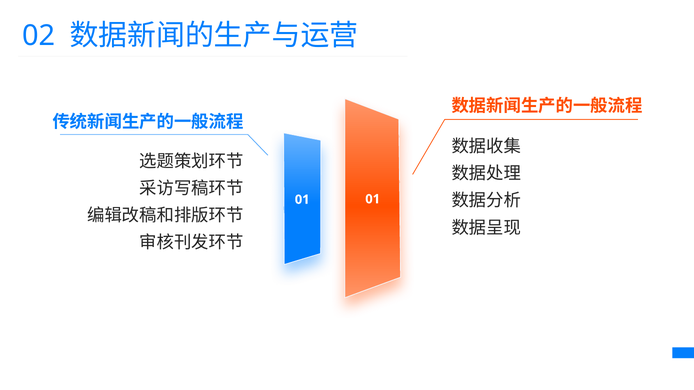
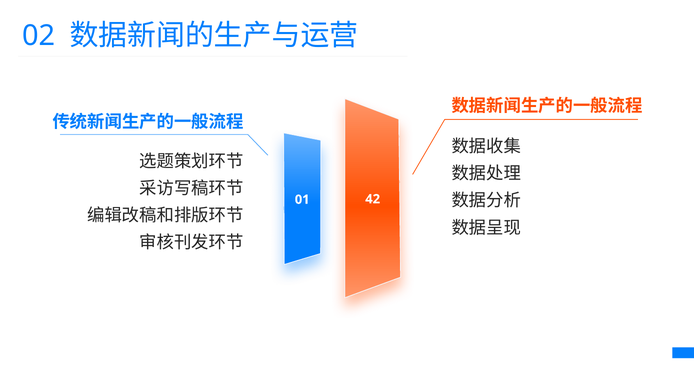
01 01: 01 -> 42
